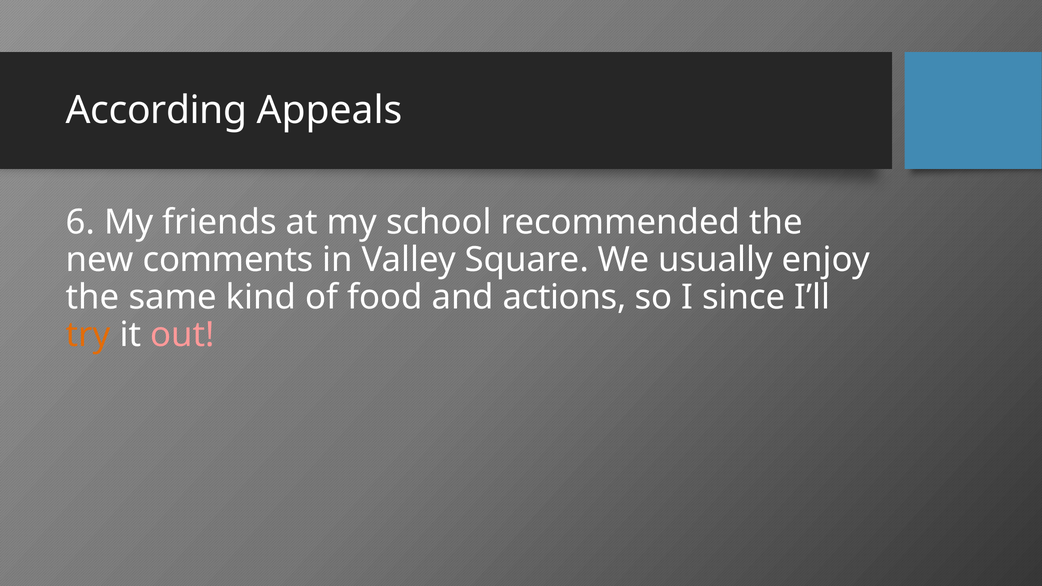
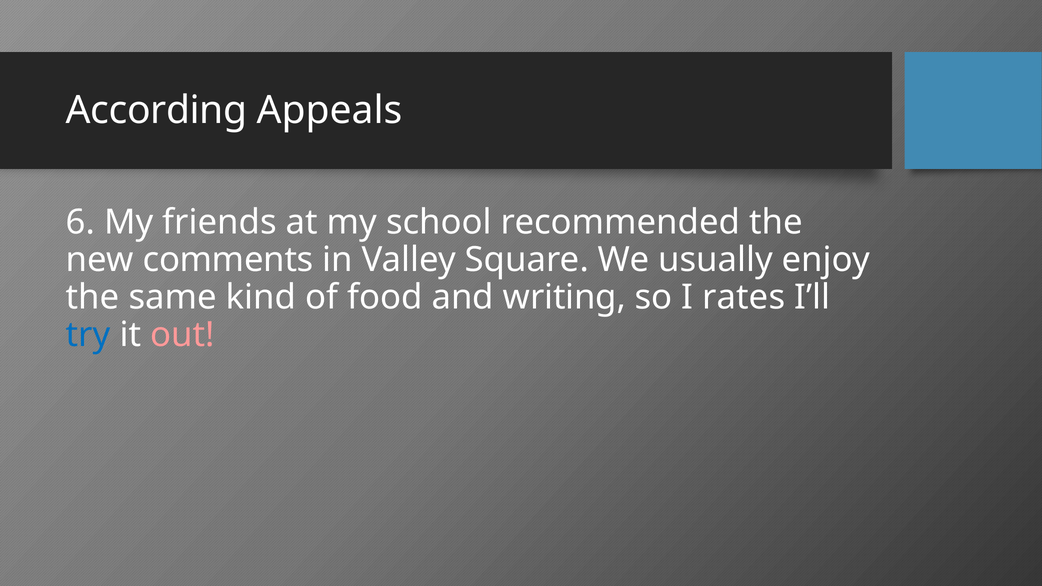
actions: actions -> writing
since: since -> rates
try colour: orange -> blue
